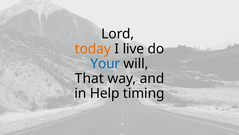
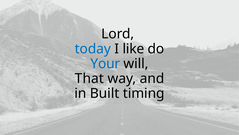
today colour: orange -> blue
live: live -> like
Help: Help -> Built
